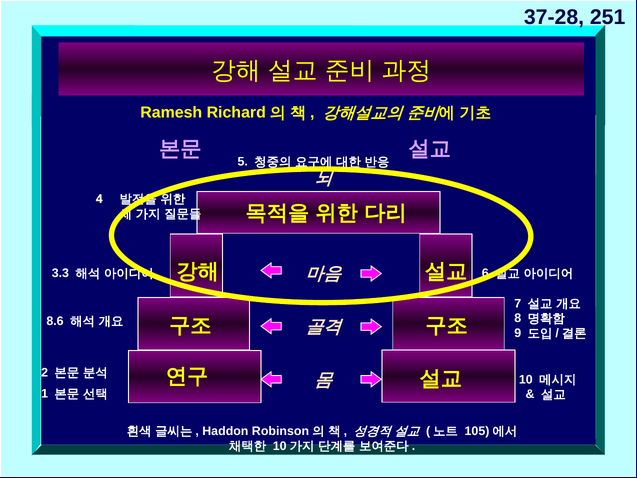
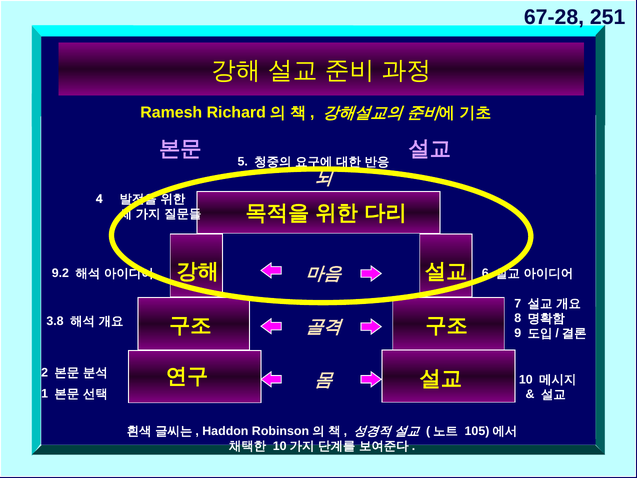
37-28: 37-28 -> 67-28
3.3: 3.3 -> 9.2
8.6: 8.6 -> 3.8
